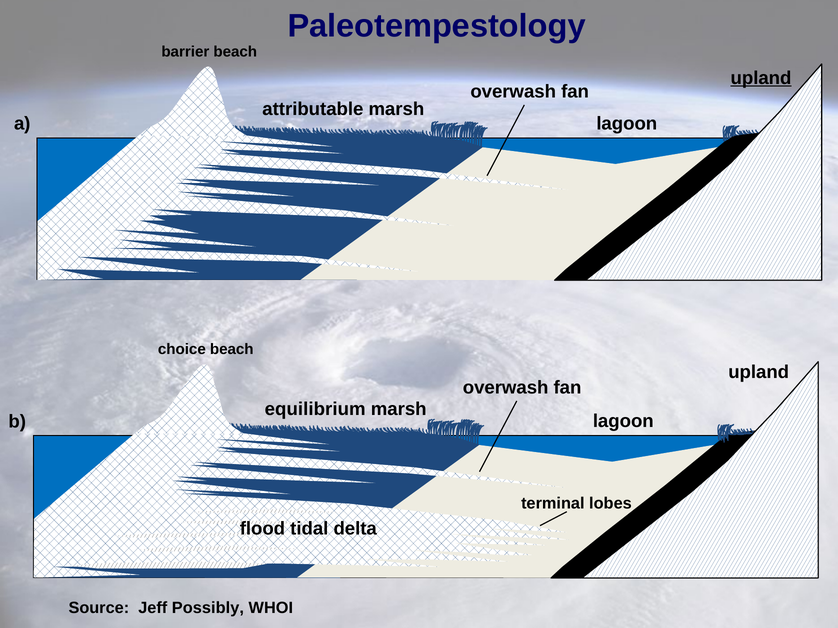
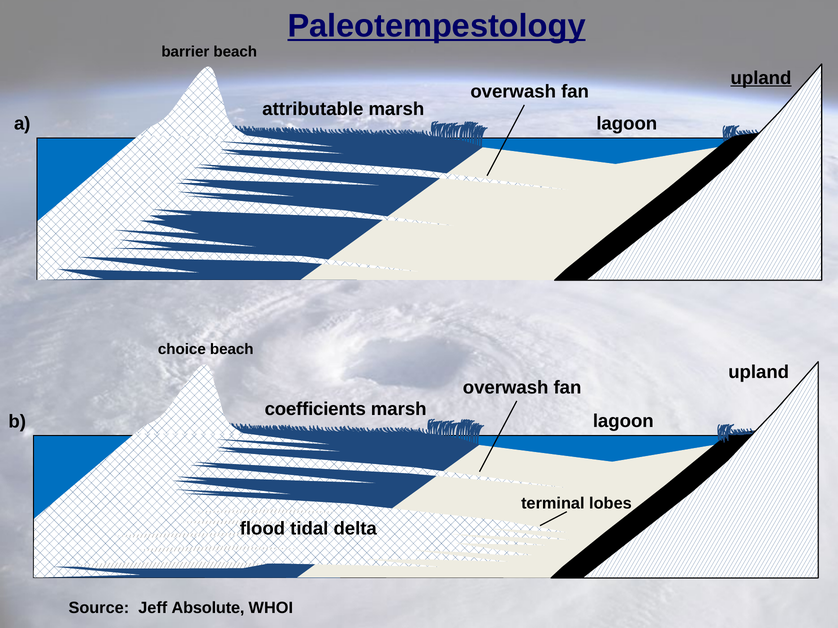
Paleotempestology underline: none -> present
equilibrium: equilibrium -> coefficients
Possibly: Possibly -> Absolute
